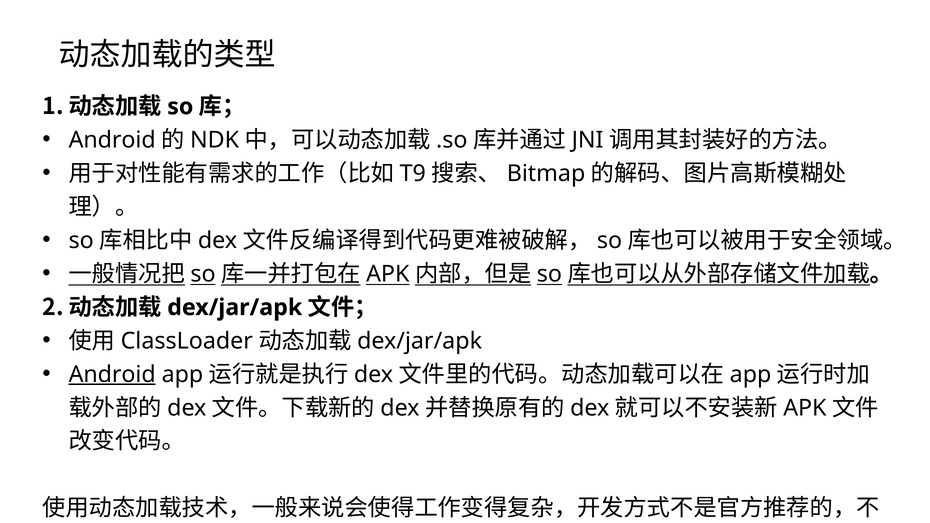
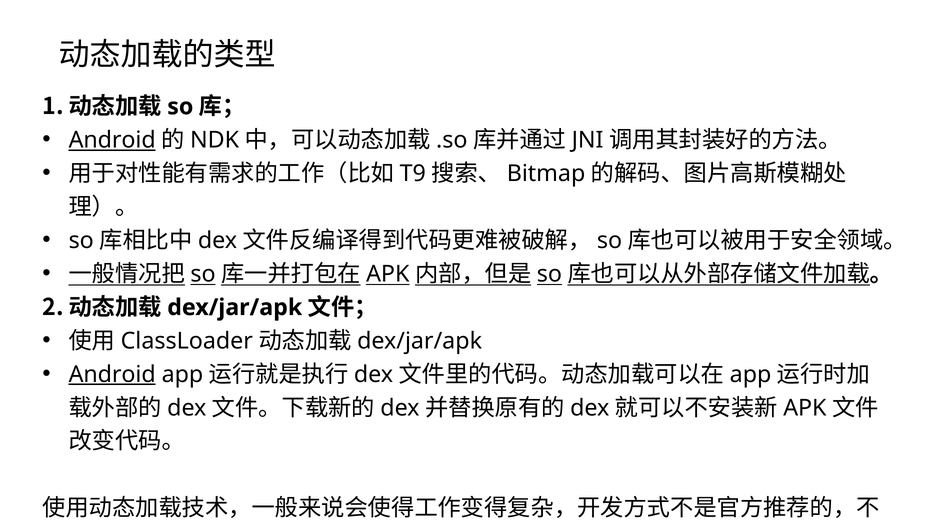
Android at (112, 140) underline: none -> present
